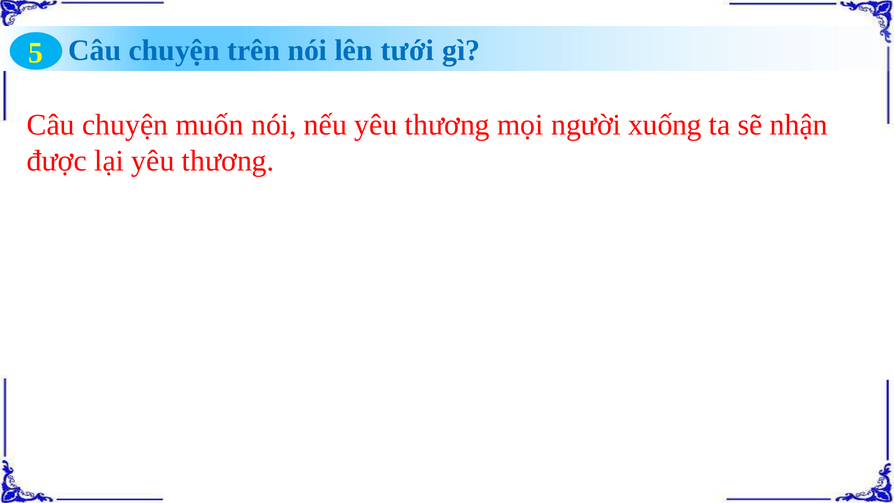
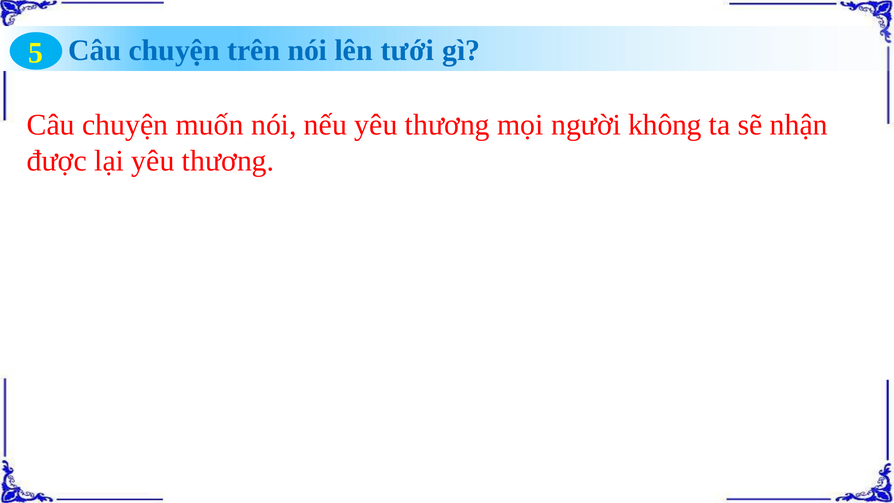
xuống: xuống -> không
